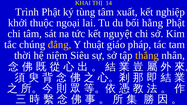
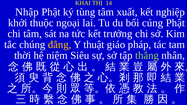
Trình: Trình -> Nhập
hằng: hằng -> cúng
nguyệt: nguyệt -> trưởng
thắng colour: yellow -> light green
